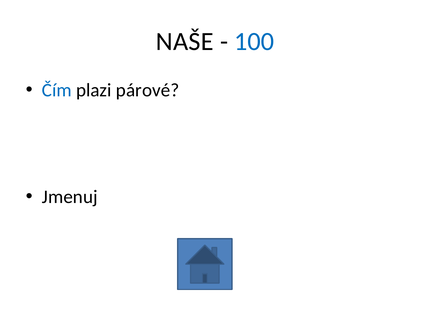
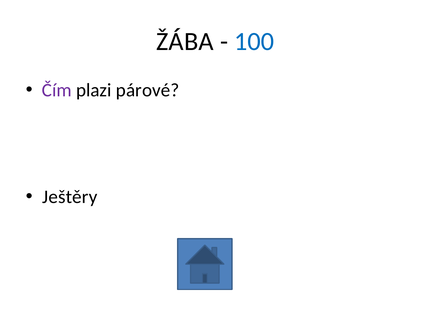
NAŠE: NAŠE -> ŽÁBA
Čím colour: blue -> purple
Jmenuj: Jmenuj -> Ještěry
